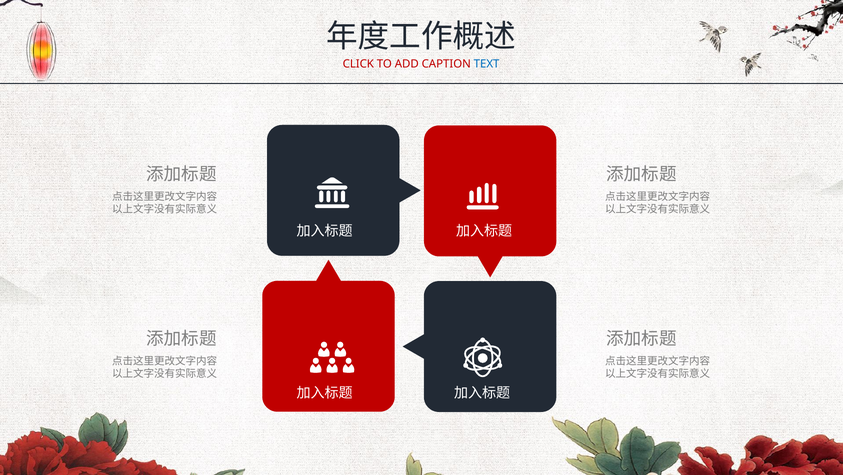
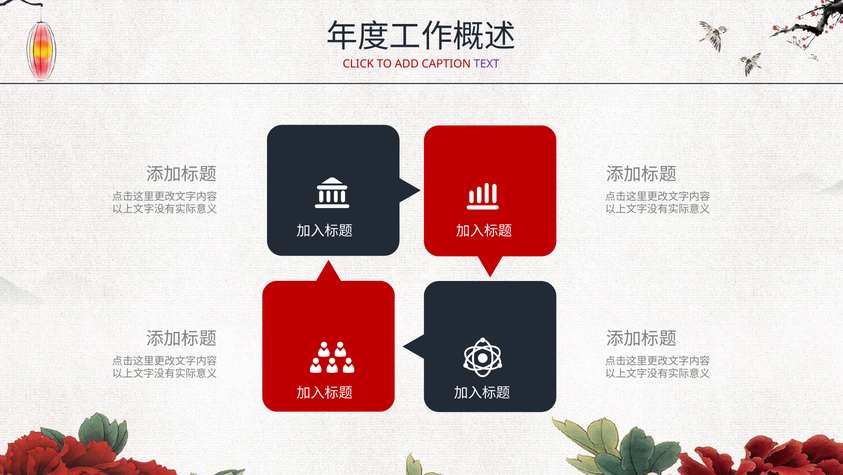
TEXT colour: blue -> purple
